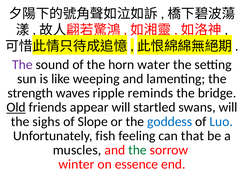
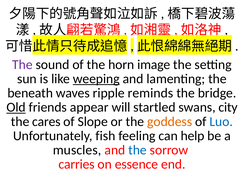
water: water -> image
weeping underline: none -> present
strength: strength -> beneath
swans will: will -> city
sighs: sighs -> cares
goddess colour: blue -> orange
that: that -> help
the at (138, 150) colour: green -> blue
winter: winter -> carries
